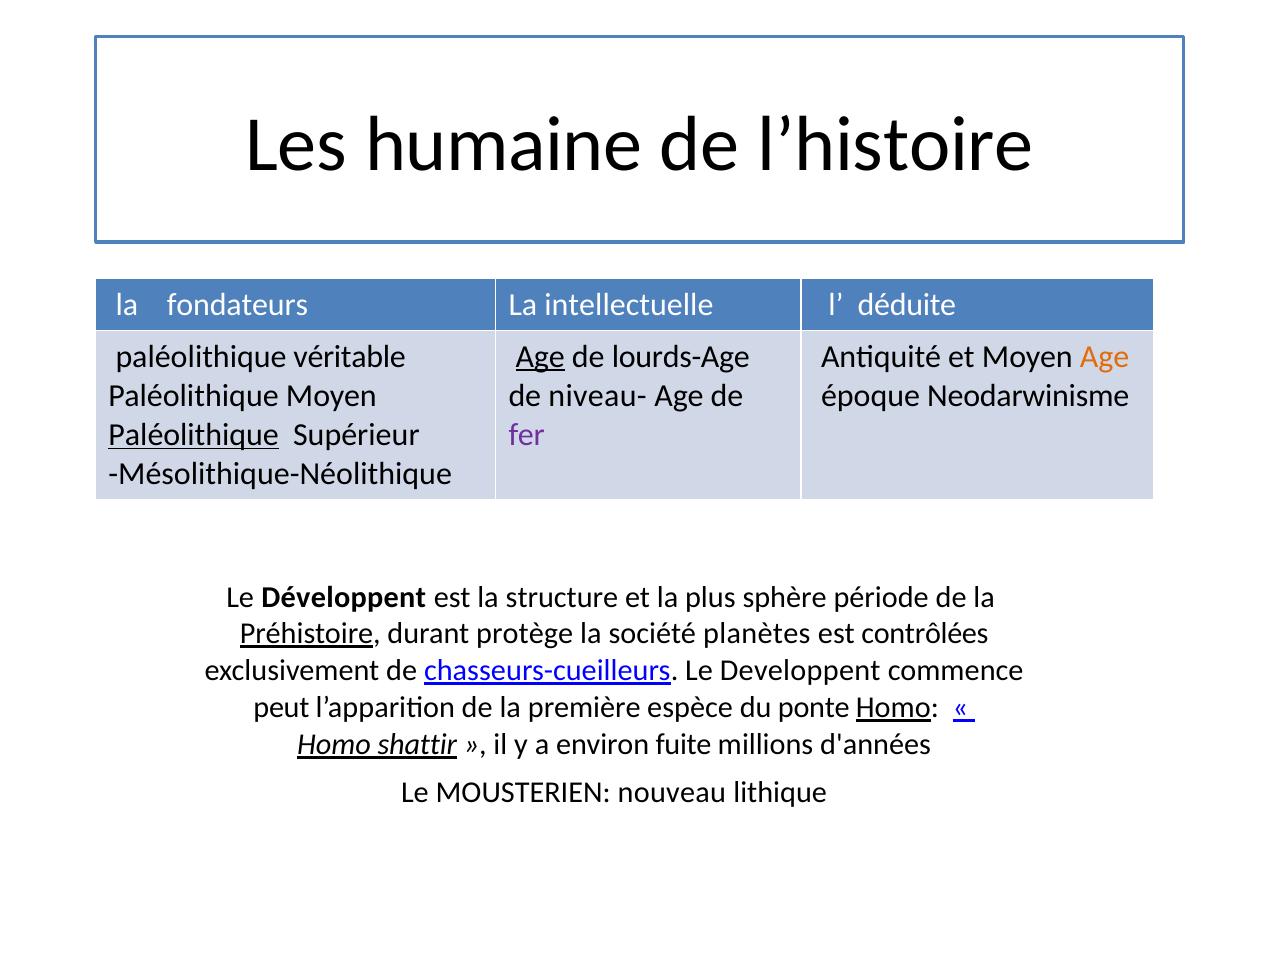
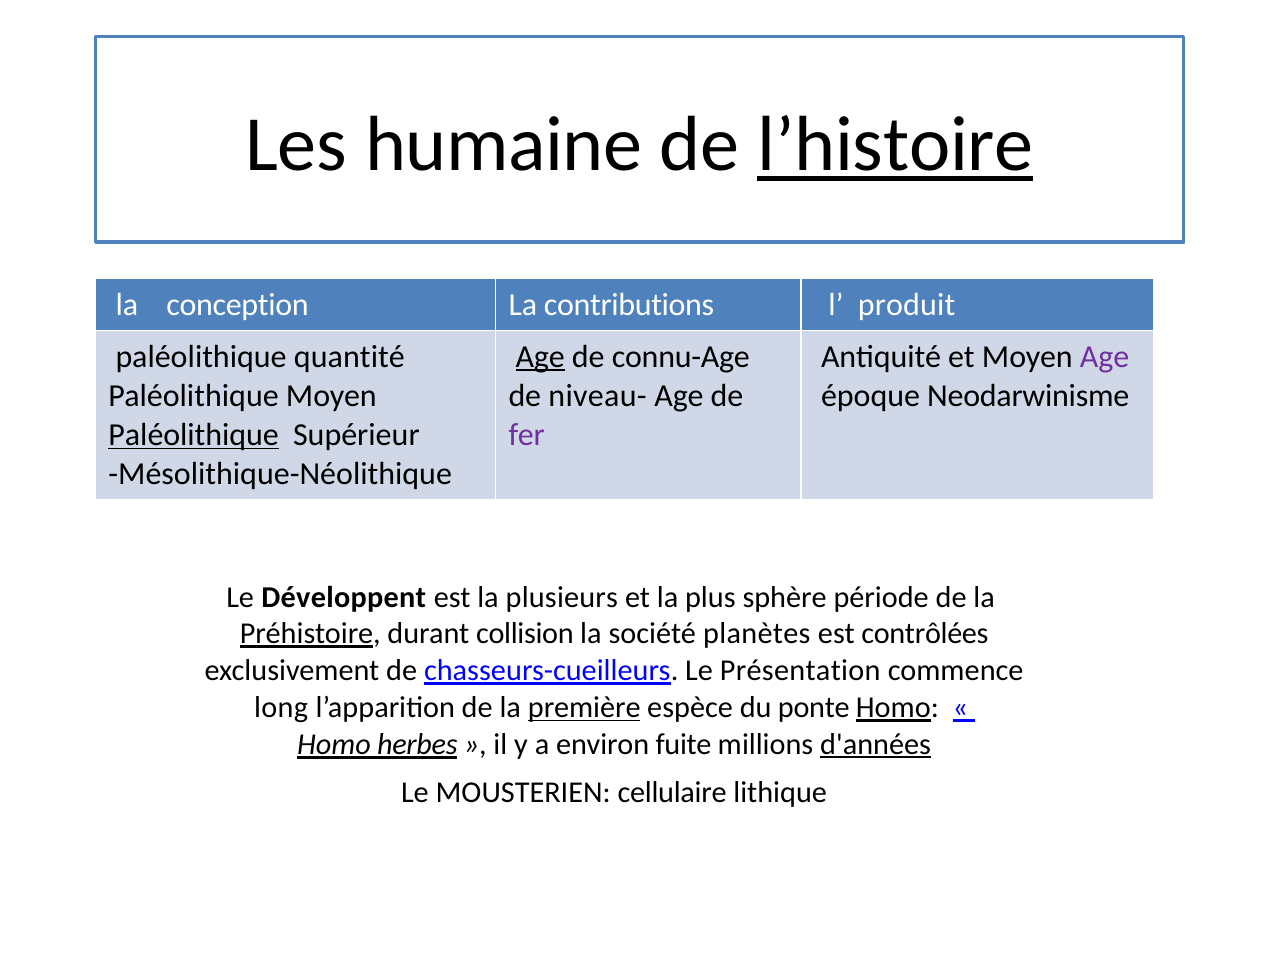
l’histoire underline: none -> present
fondateurs: fondateurs -> conception
intellectuelle: intellectuelle -> contributions
déduite: déduite -> produit
véritable: véritable -> quantité
lourds-Age: lourds-Age -> connu-Age
Age at (1105, 357) colour: orange -> purple
structure: structure -> plusieurs
protège: protège -> collision
Developpent: Developpent -> Présentation
peut: peut -> long
première underline: none -> present
shattir: shattir -> herbes
d'années underline: none -> present
nouveau: nouveau -> cellulaire
